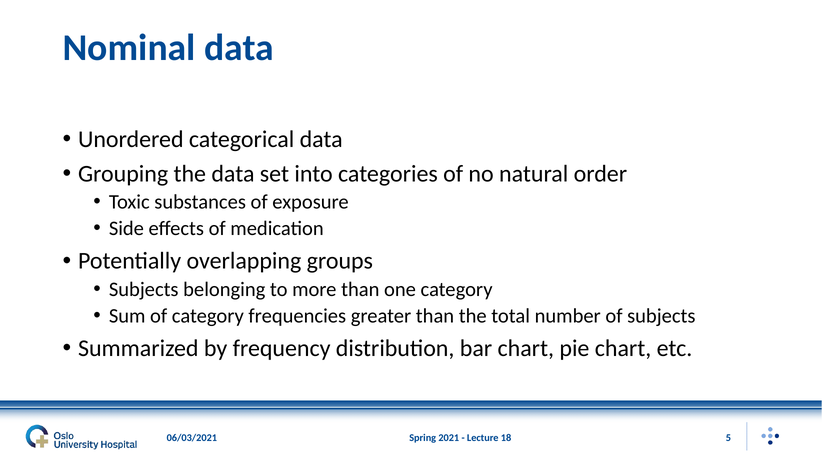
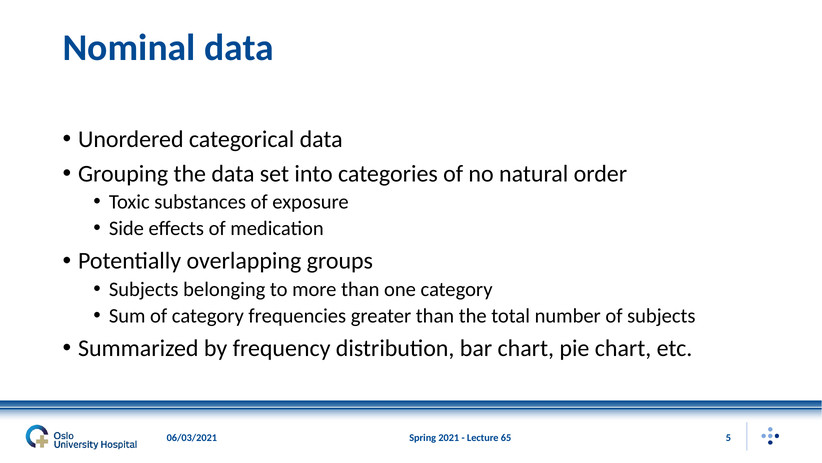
18: 18 -> 65
